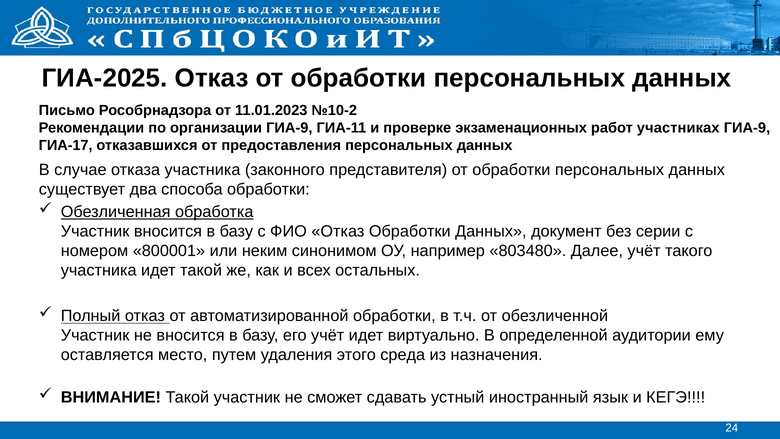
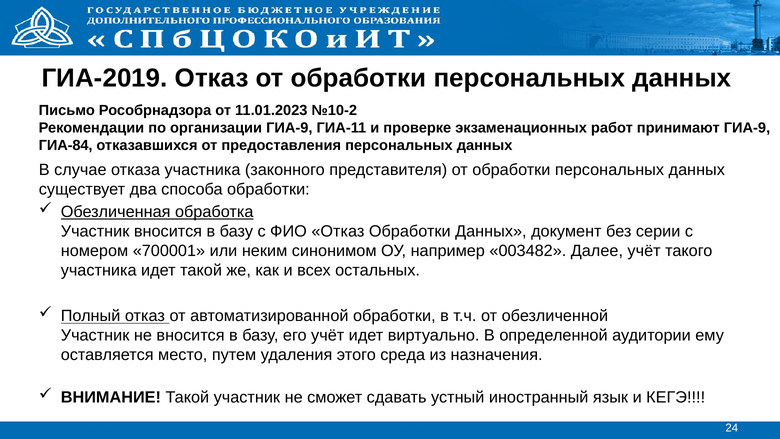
ГИА-2025: ГИА-2025 -> ГИА-2019
участниках: участниках -> принимают
ГИА-17: ГИА-17 -> ГИА-84
800001: 800001 -> 700001
803480: 803480 -> 003482
